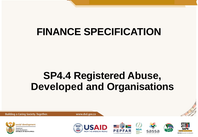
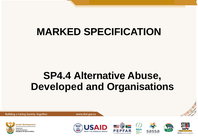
FINANCE: FINANCE -> MARKED
Registered: Registered -> Alternative
